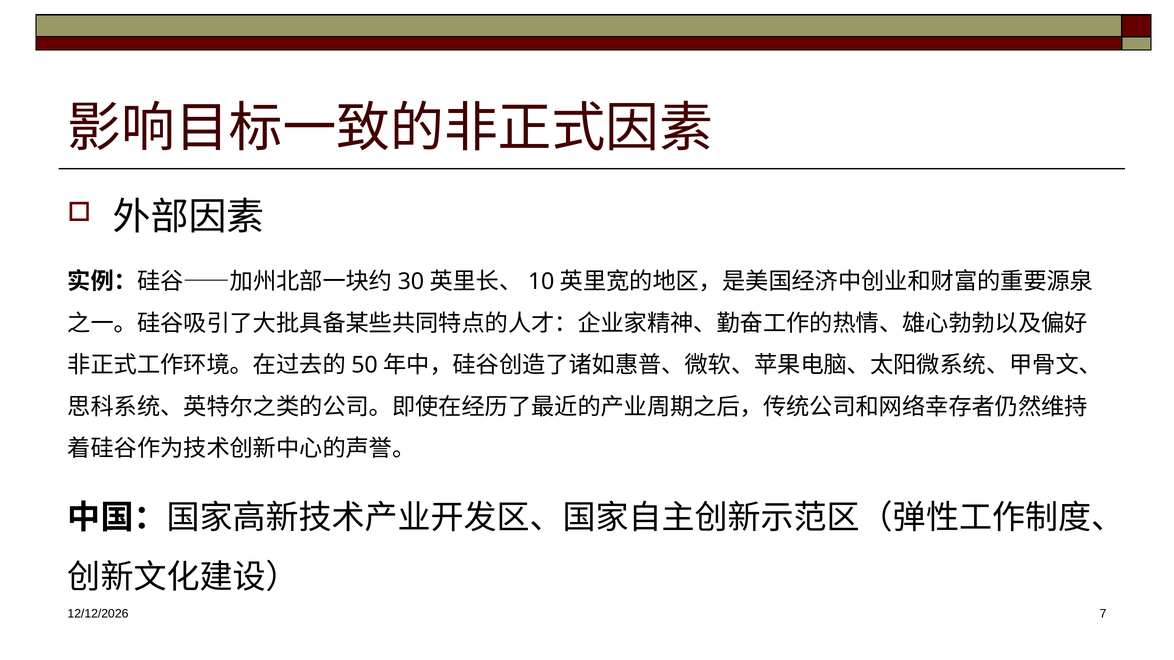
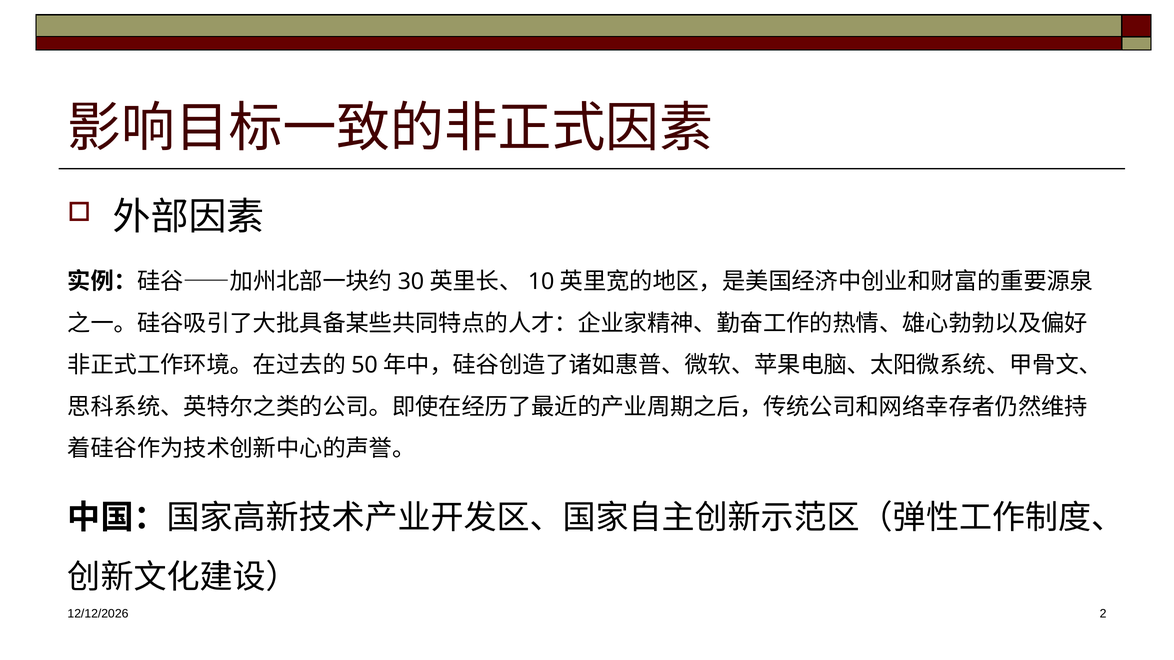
7: 7 -> 2
